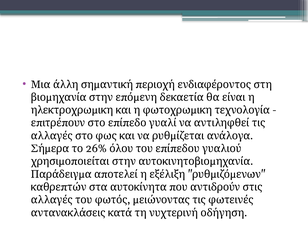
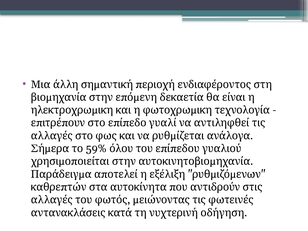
26%: 26% -> 59%
